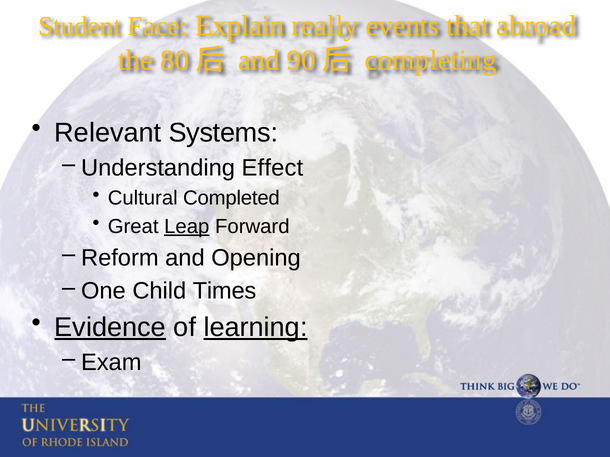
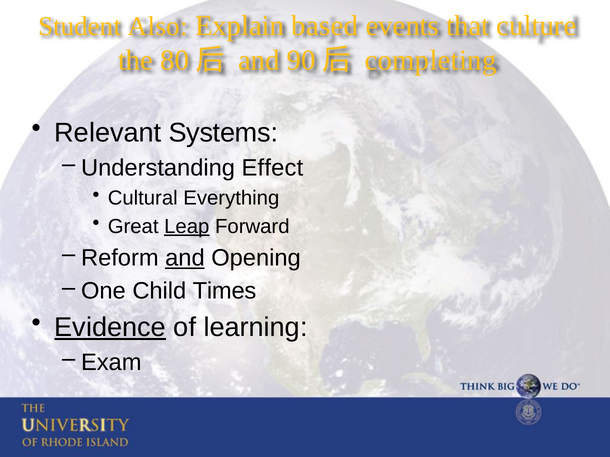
Face: Face -> Also
really: really -> based
abroad: abroad -> culture
Completed: Completed -> Everything
and at (185, 258) underline: none -> present
learning underline: present -> none
